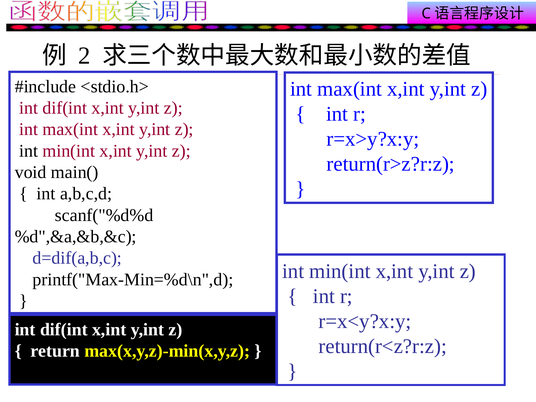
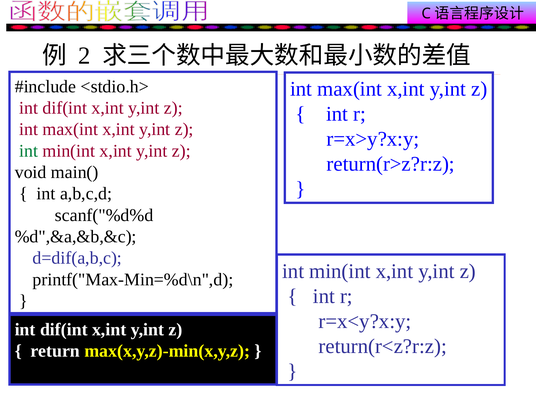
int at (29, 151) colour: black -> green
